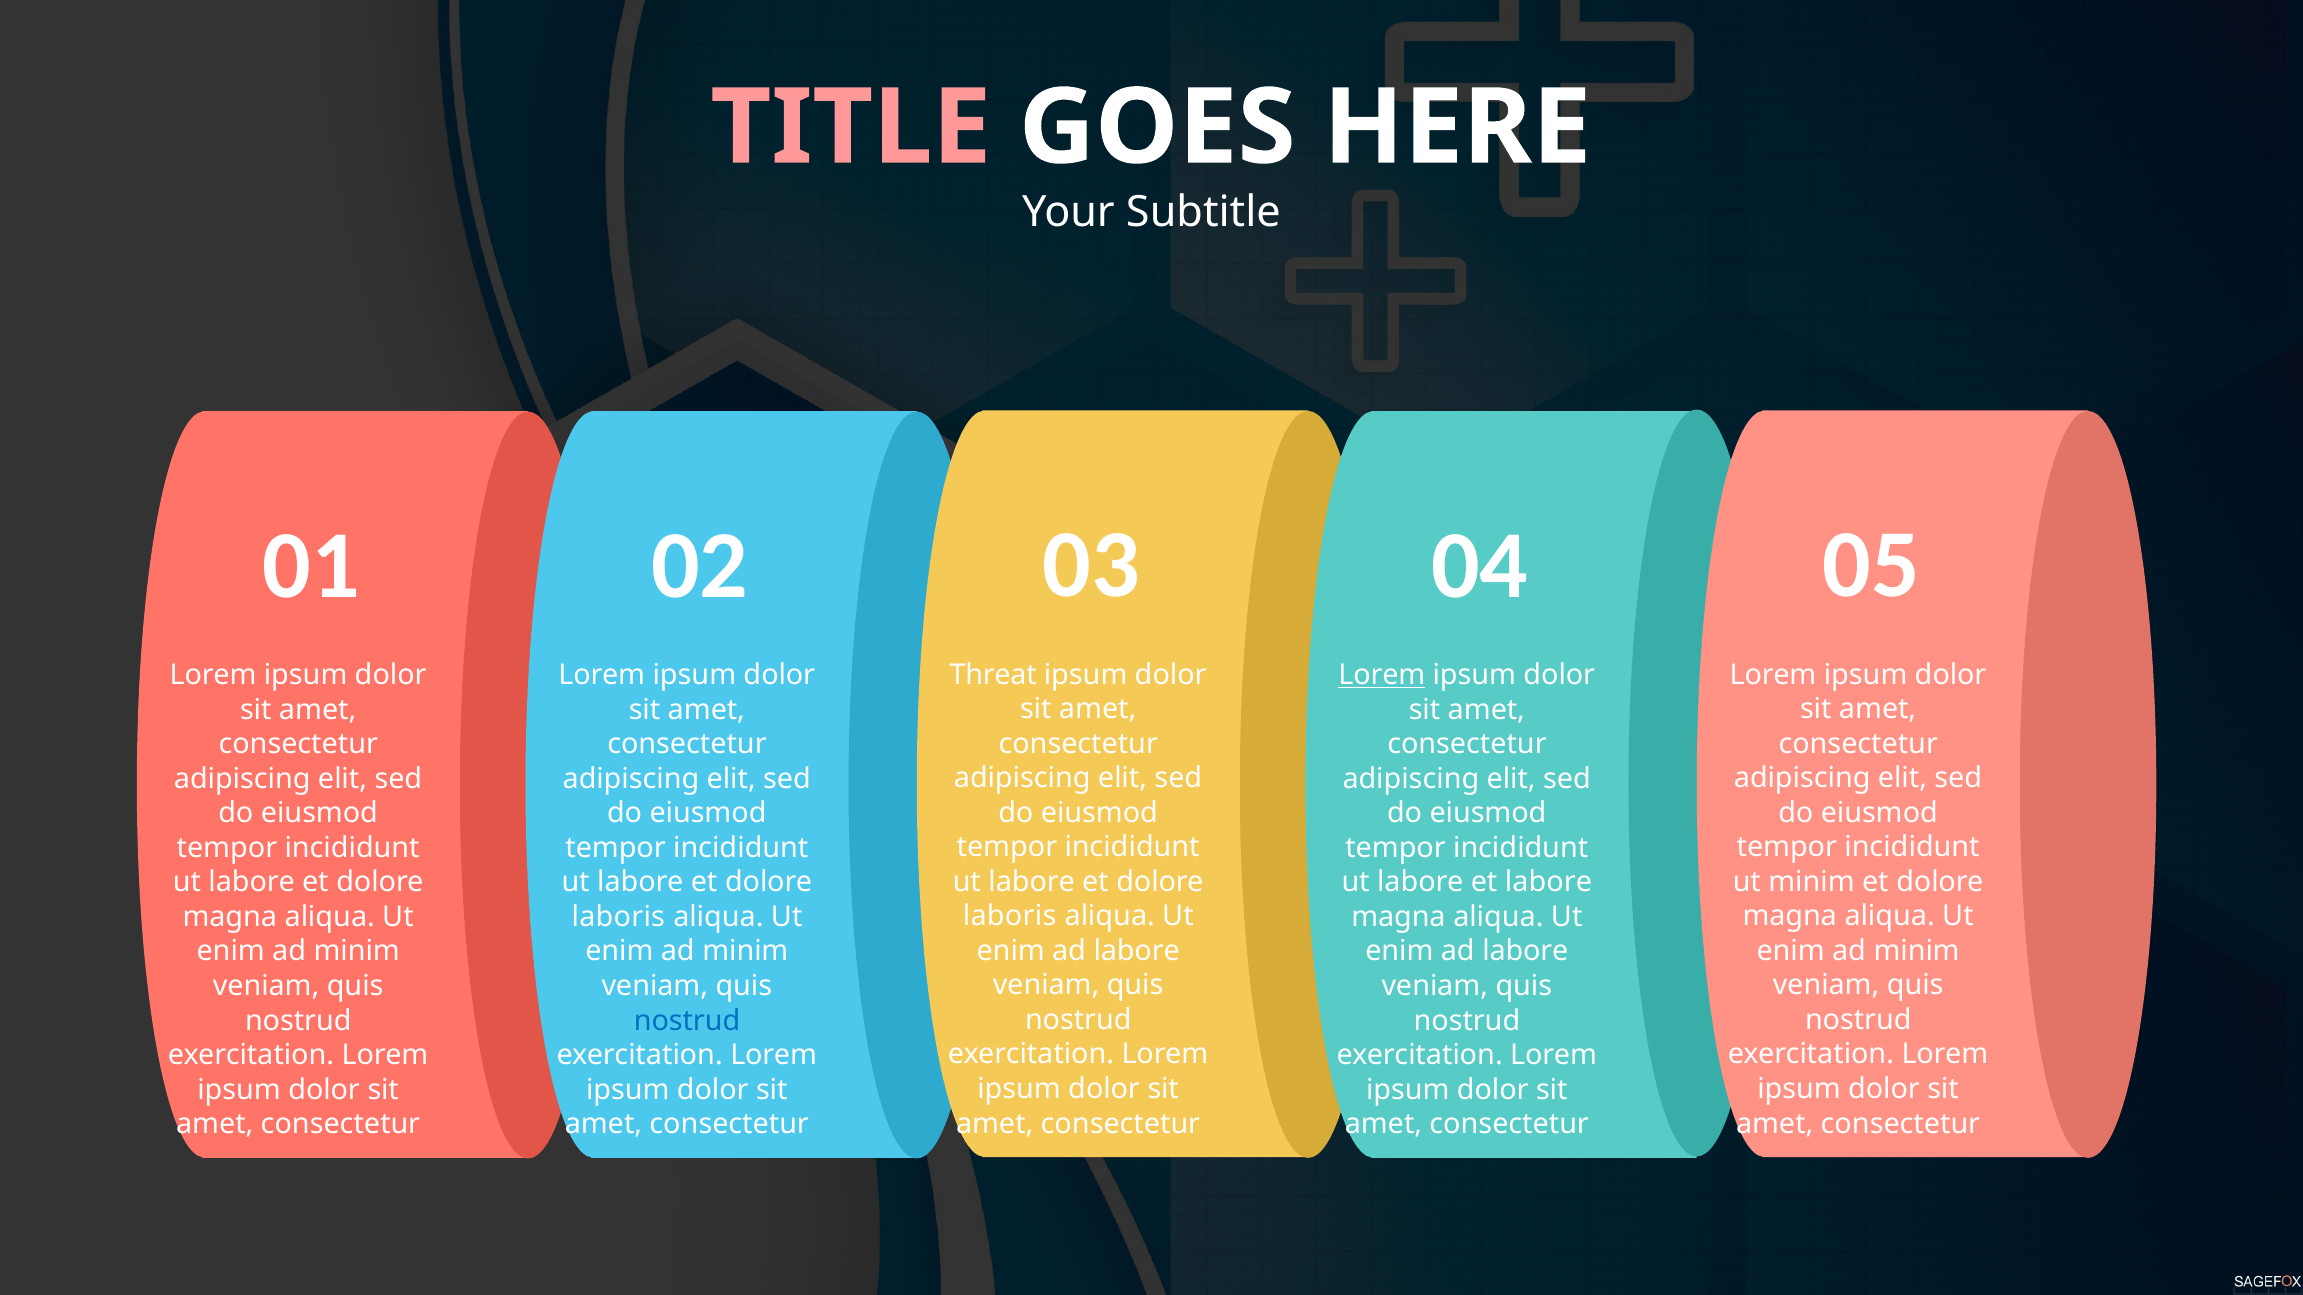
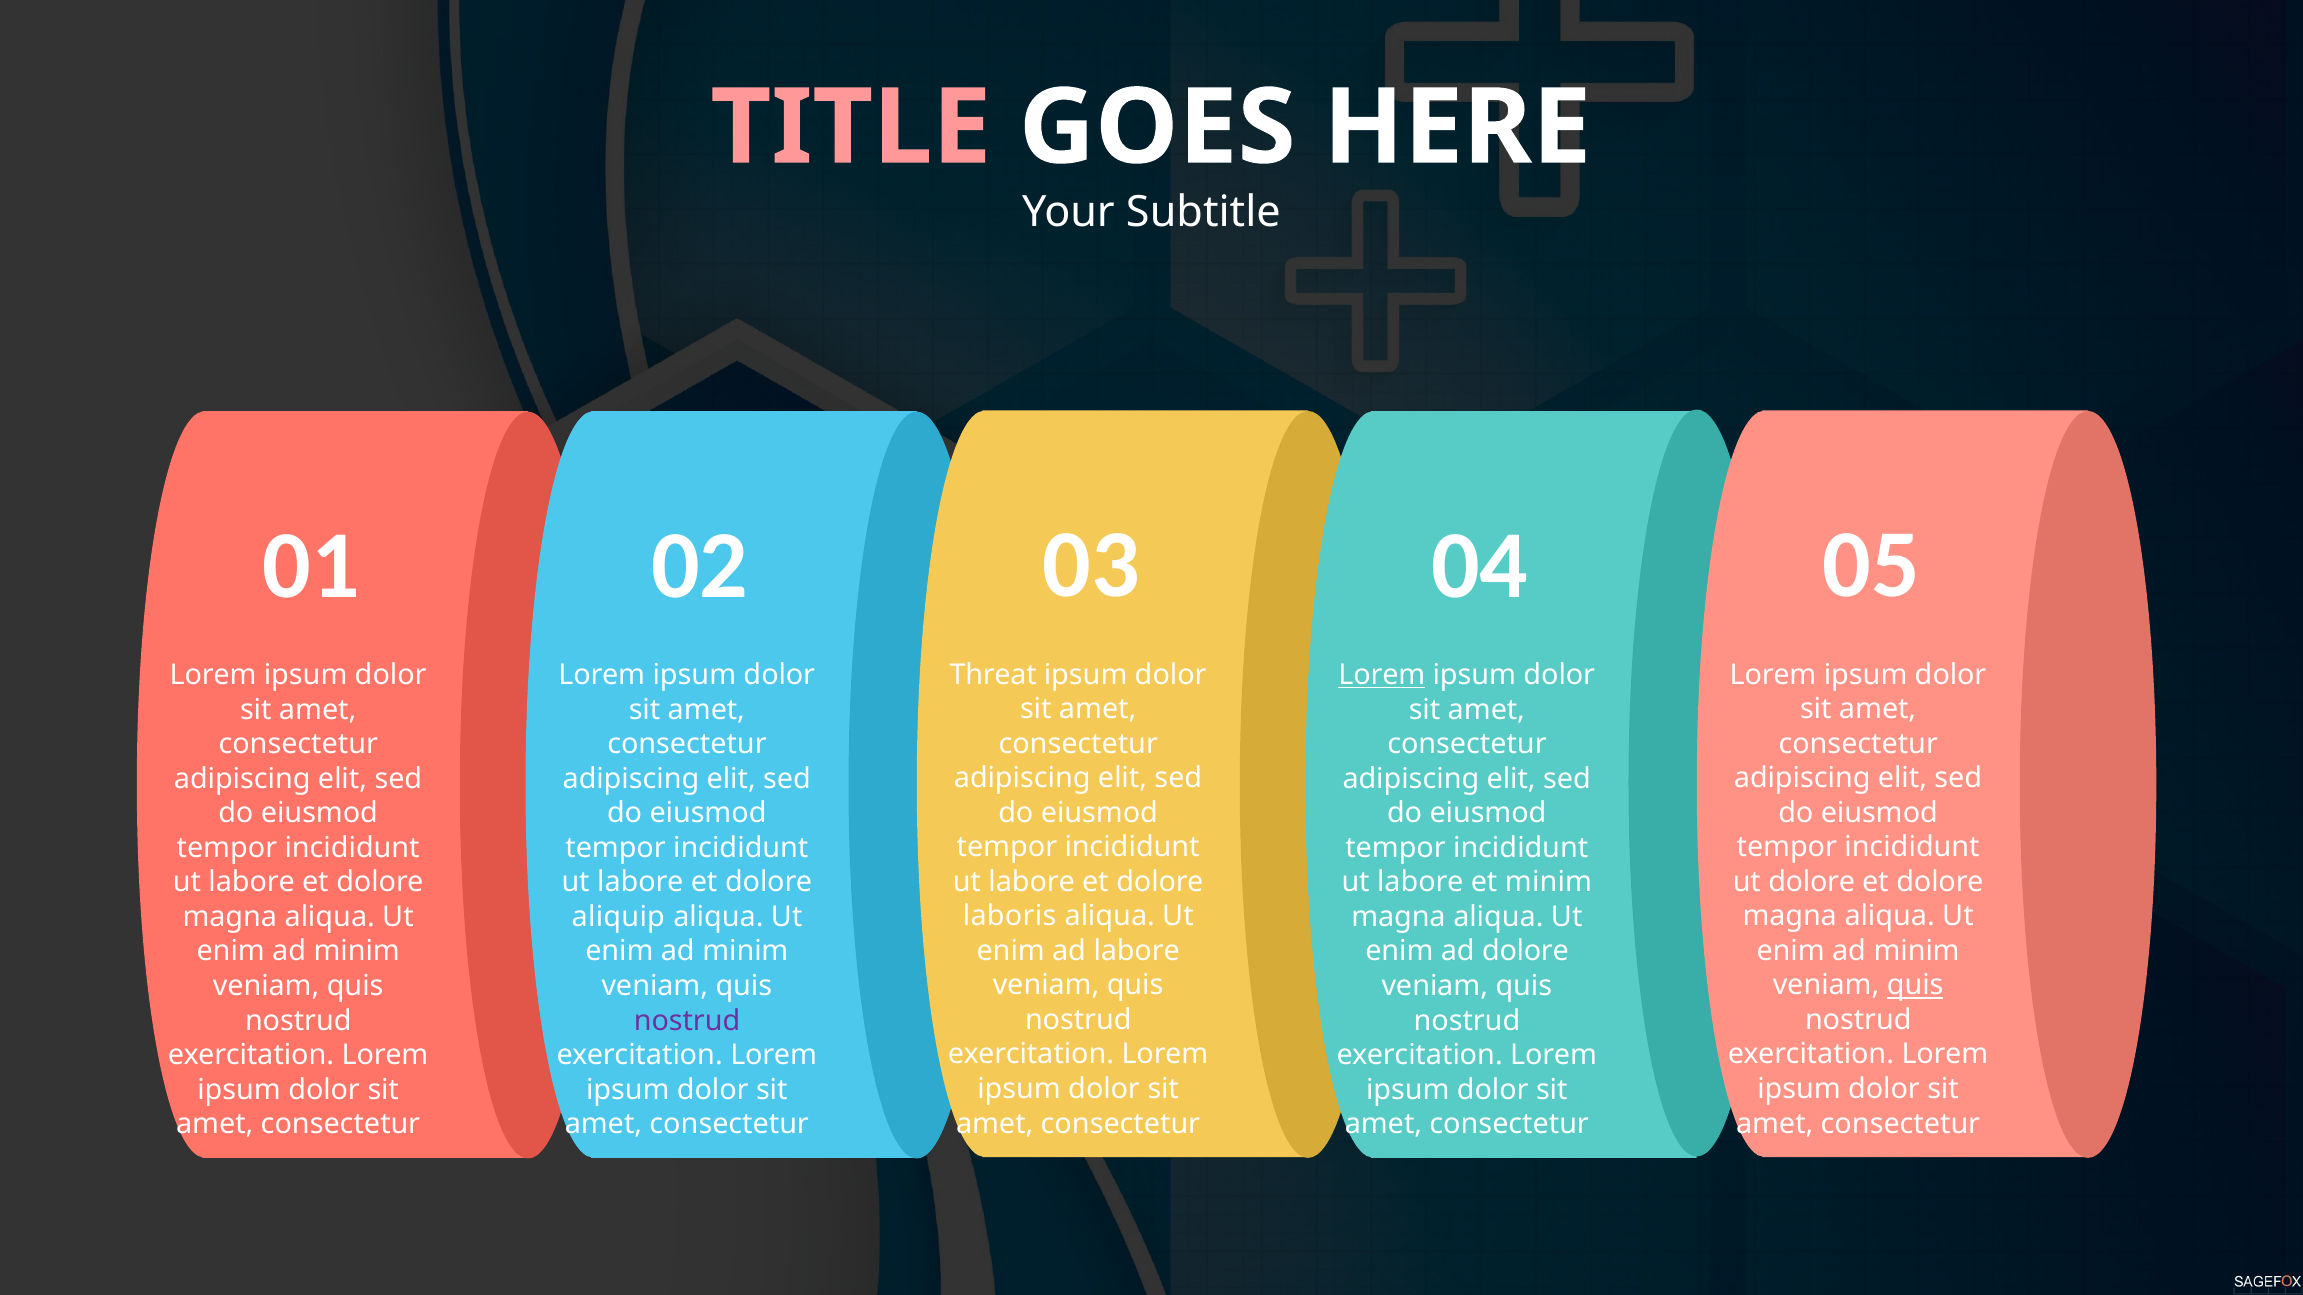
ut minim: minim -> dolore
et labore: labore -> minim
laboris at (618, 917): laboris -> aliquip
labore at (1525, 952): labore -> dolore
quis at (1915, 986) underline: none -> present
nostrud at (687, 1021) colour: blue -> purple
